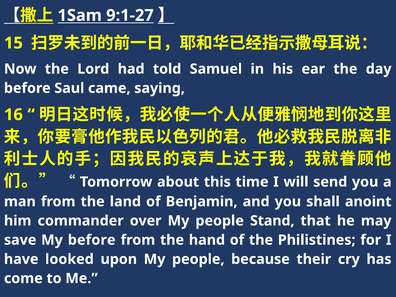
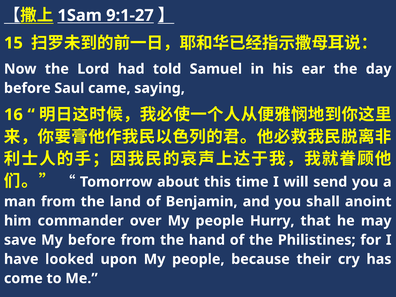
Stand: Stand -> Hurry
